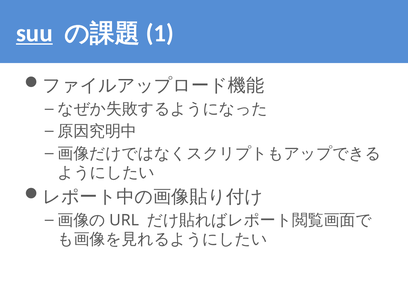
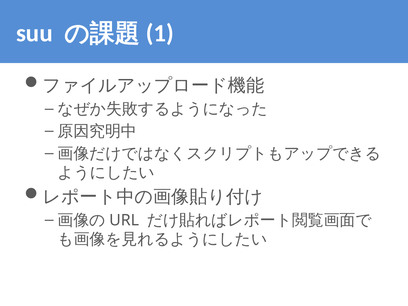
suu underline: present -> none
